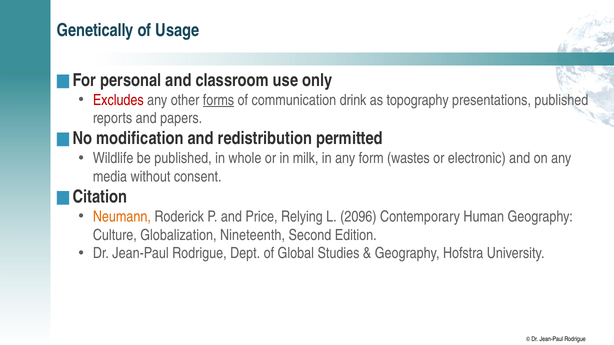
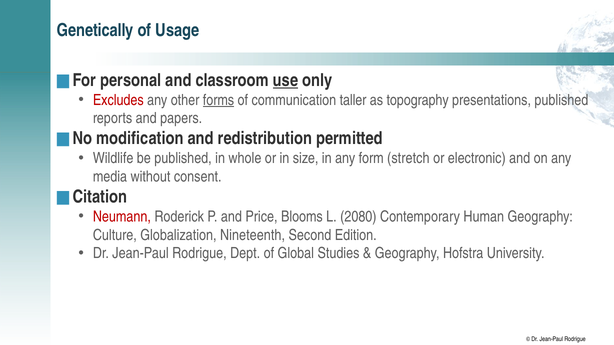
use underline: none -> present
drink: drink -> taller
milk: milk -> size
wastes: wastes -> stretch
Neumann colour: orange -> red
Relying: Relying -> Blooms
2096: 2096 -> 2080
